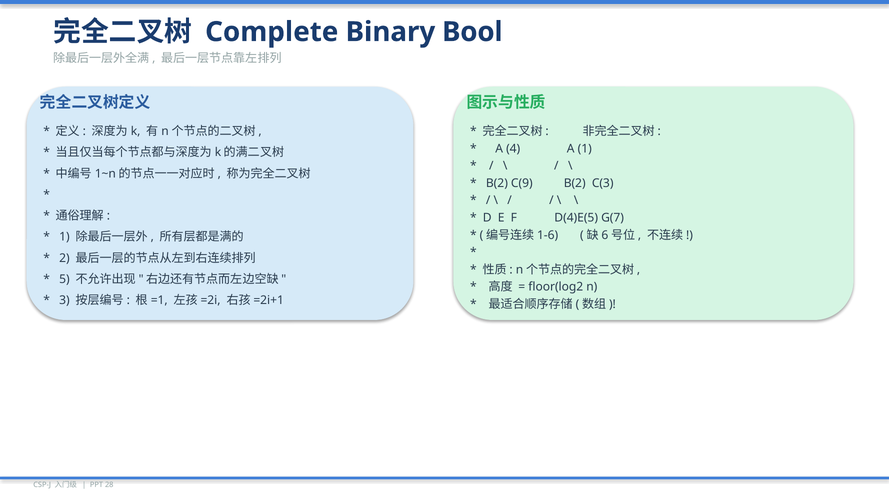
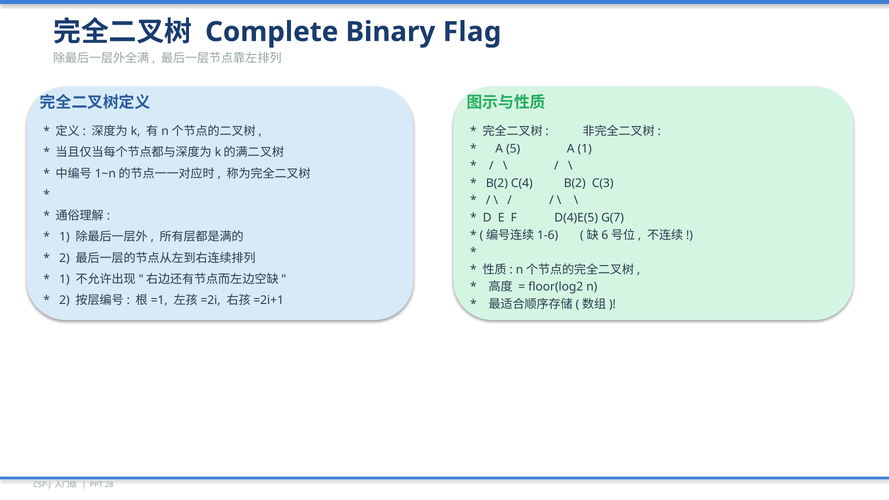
Bool: Bool -> Flag
4: 4 -> 5
C(9: C(9 -> C(4
5 at (64, 279): 5 -> 1
3 at (64, 300): 3 -> 2
